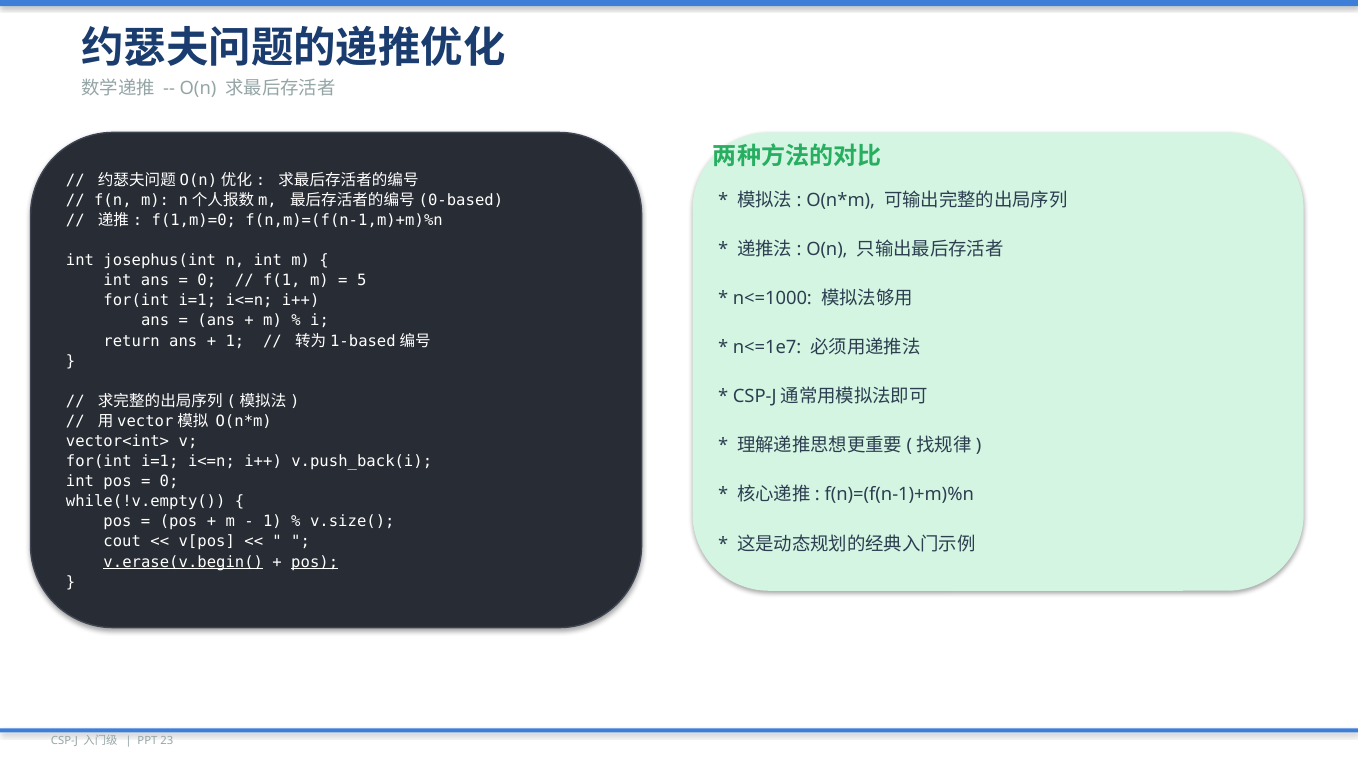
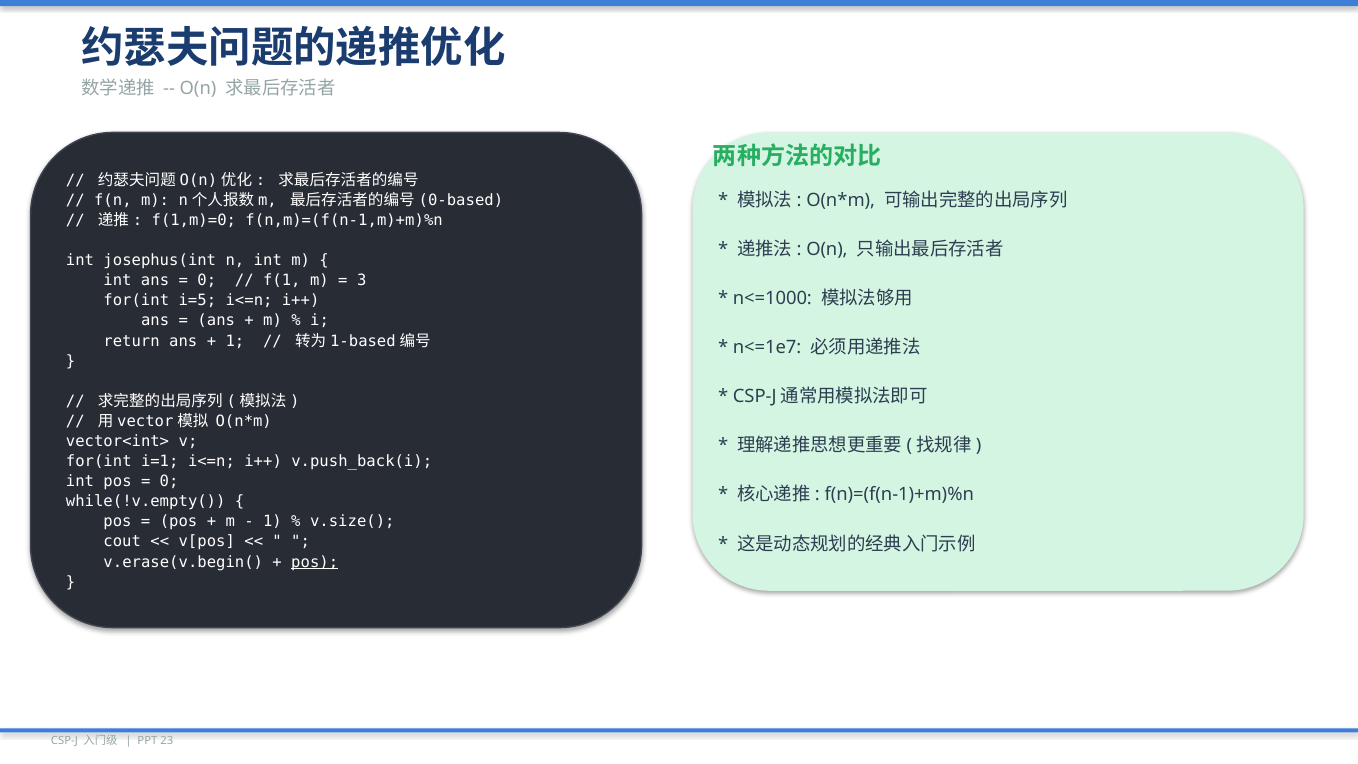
5: 5 -> 3
i=1 at (197, 301): i=1 -> i=5
v.erase(v.begin( underline: present -> none
